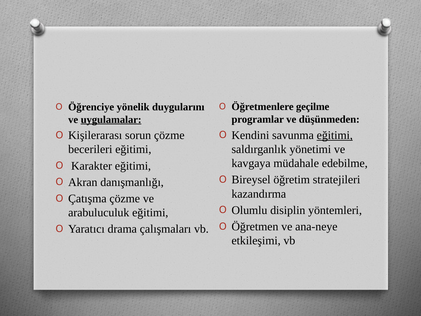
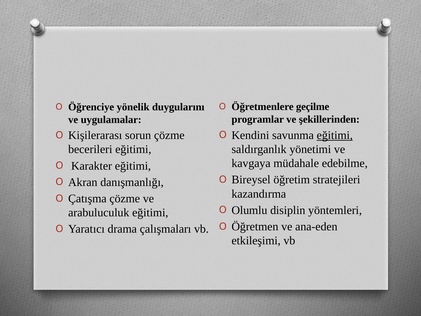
düşünmeden: düşünmeden -> şekillerinden
uygulamalar underline: present -> none
ana-neye: ana-neye -> ana-eden
